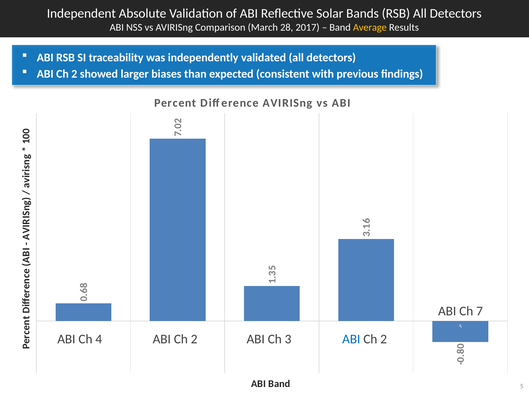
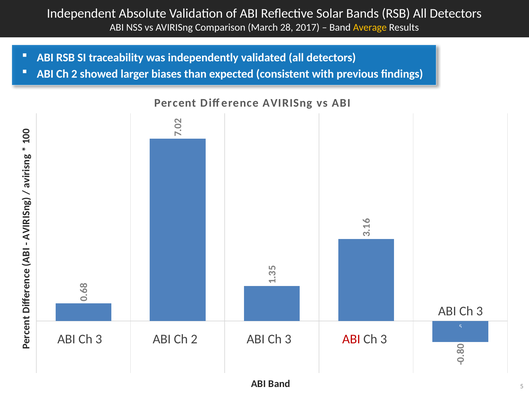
7 at (480, 311): 7 -> 3
4 at (99, 339): 4 -> 3
ABI at (351, 339) colour: blue -> red
2 at (384, 339): 2 -> 3
